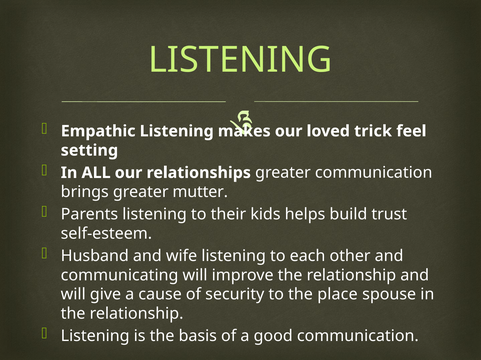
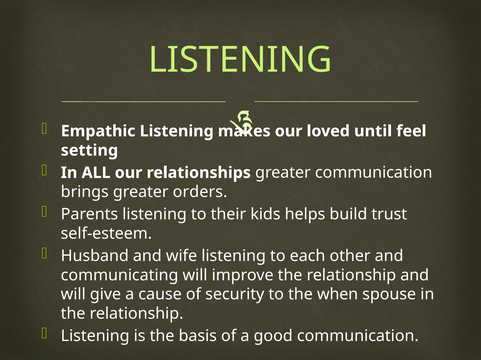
trick: trick -> until
mutter: mutter -> orders
place: place -> when
